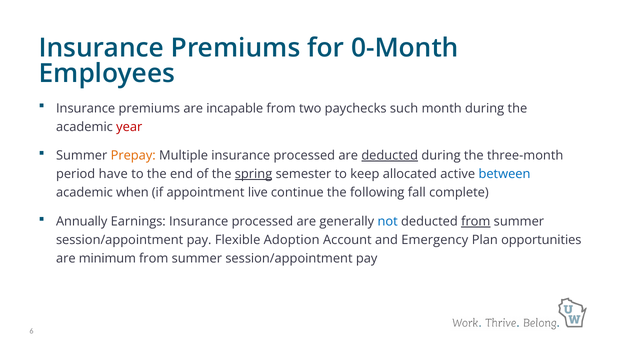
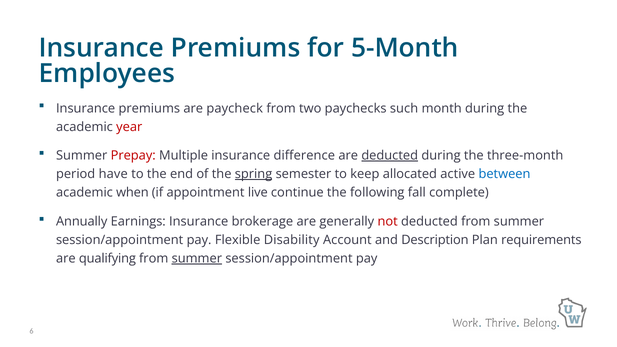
0-Month: 0-Month -> 5-Month
incapable: incapable -> paycheck
Prepay colour: orange -> red
Multiple insurance processed: processed -> difference
Earnings Insurance processed: processed -> brokerage
not colour: blue -> red
from at (476, 221) underline: present -> none
Adoption: Adoption -> Disability
Emergency: Emergency -> Description
opportunities: opportunities -> requirements
minimum: minimum -> qualifying
summer at (197, 258) underline: none -> present
